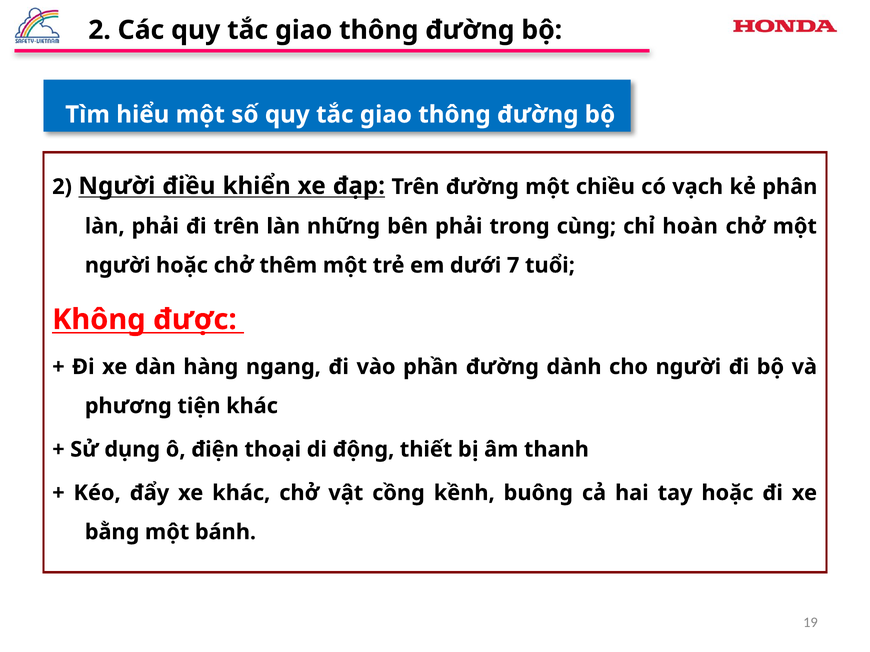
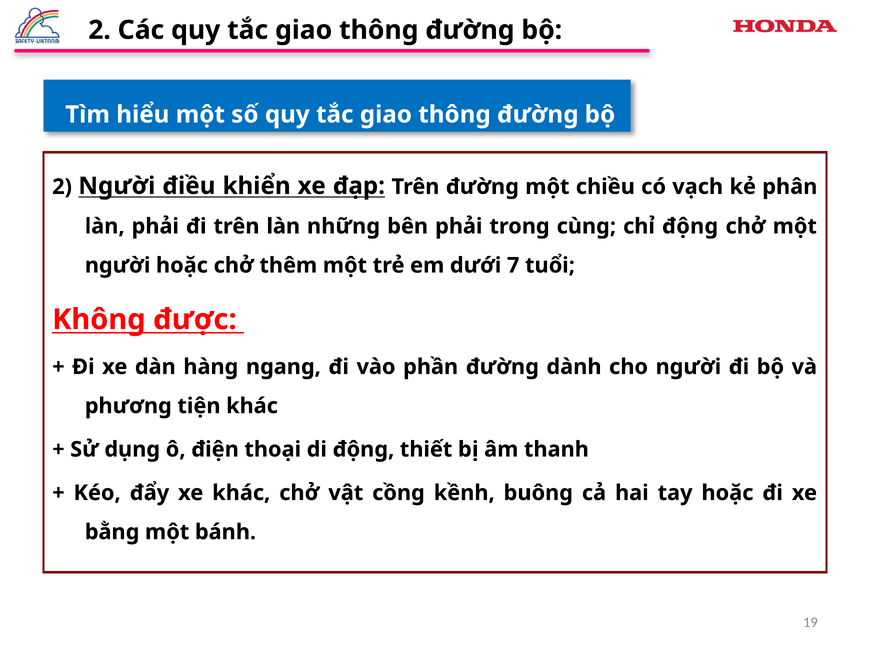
chỉ hoàn: hoàn -> động
